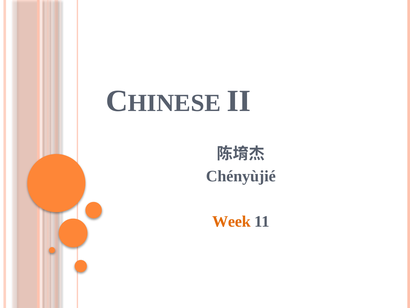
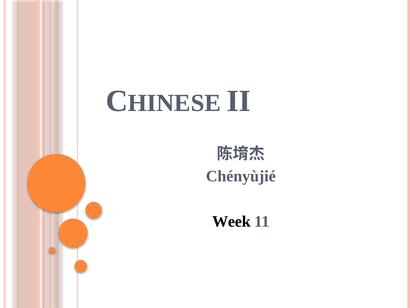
Week colour: orange -> black
